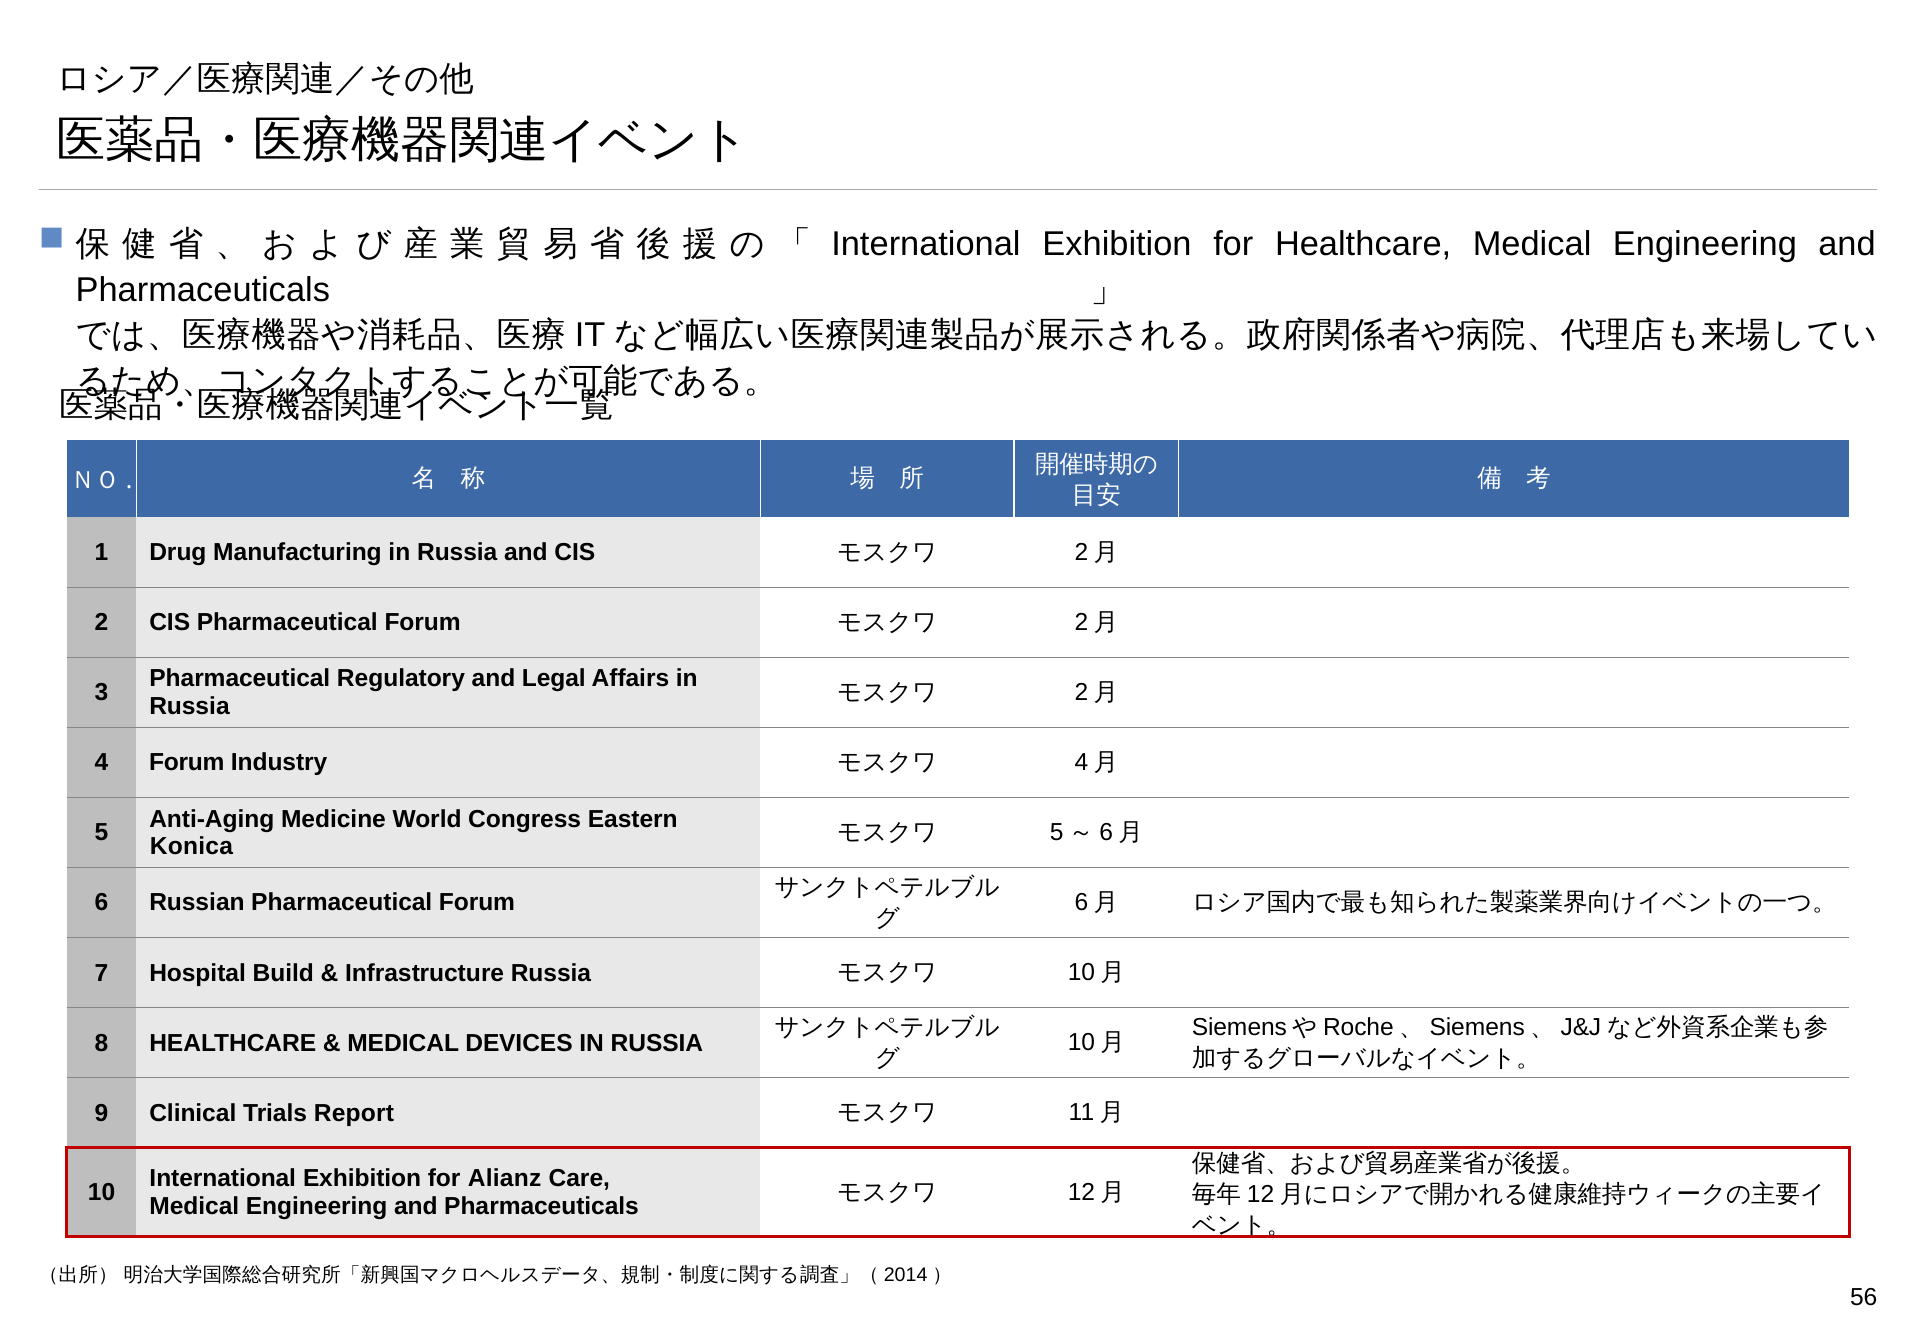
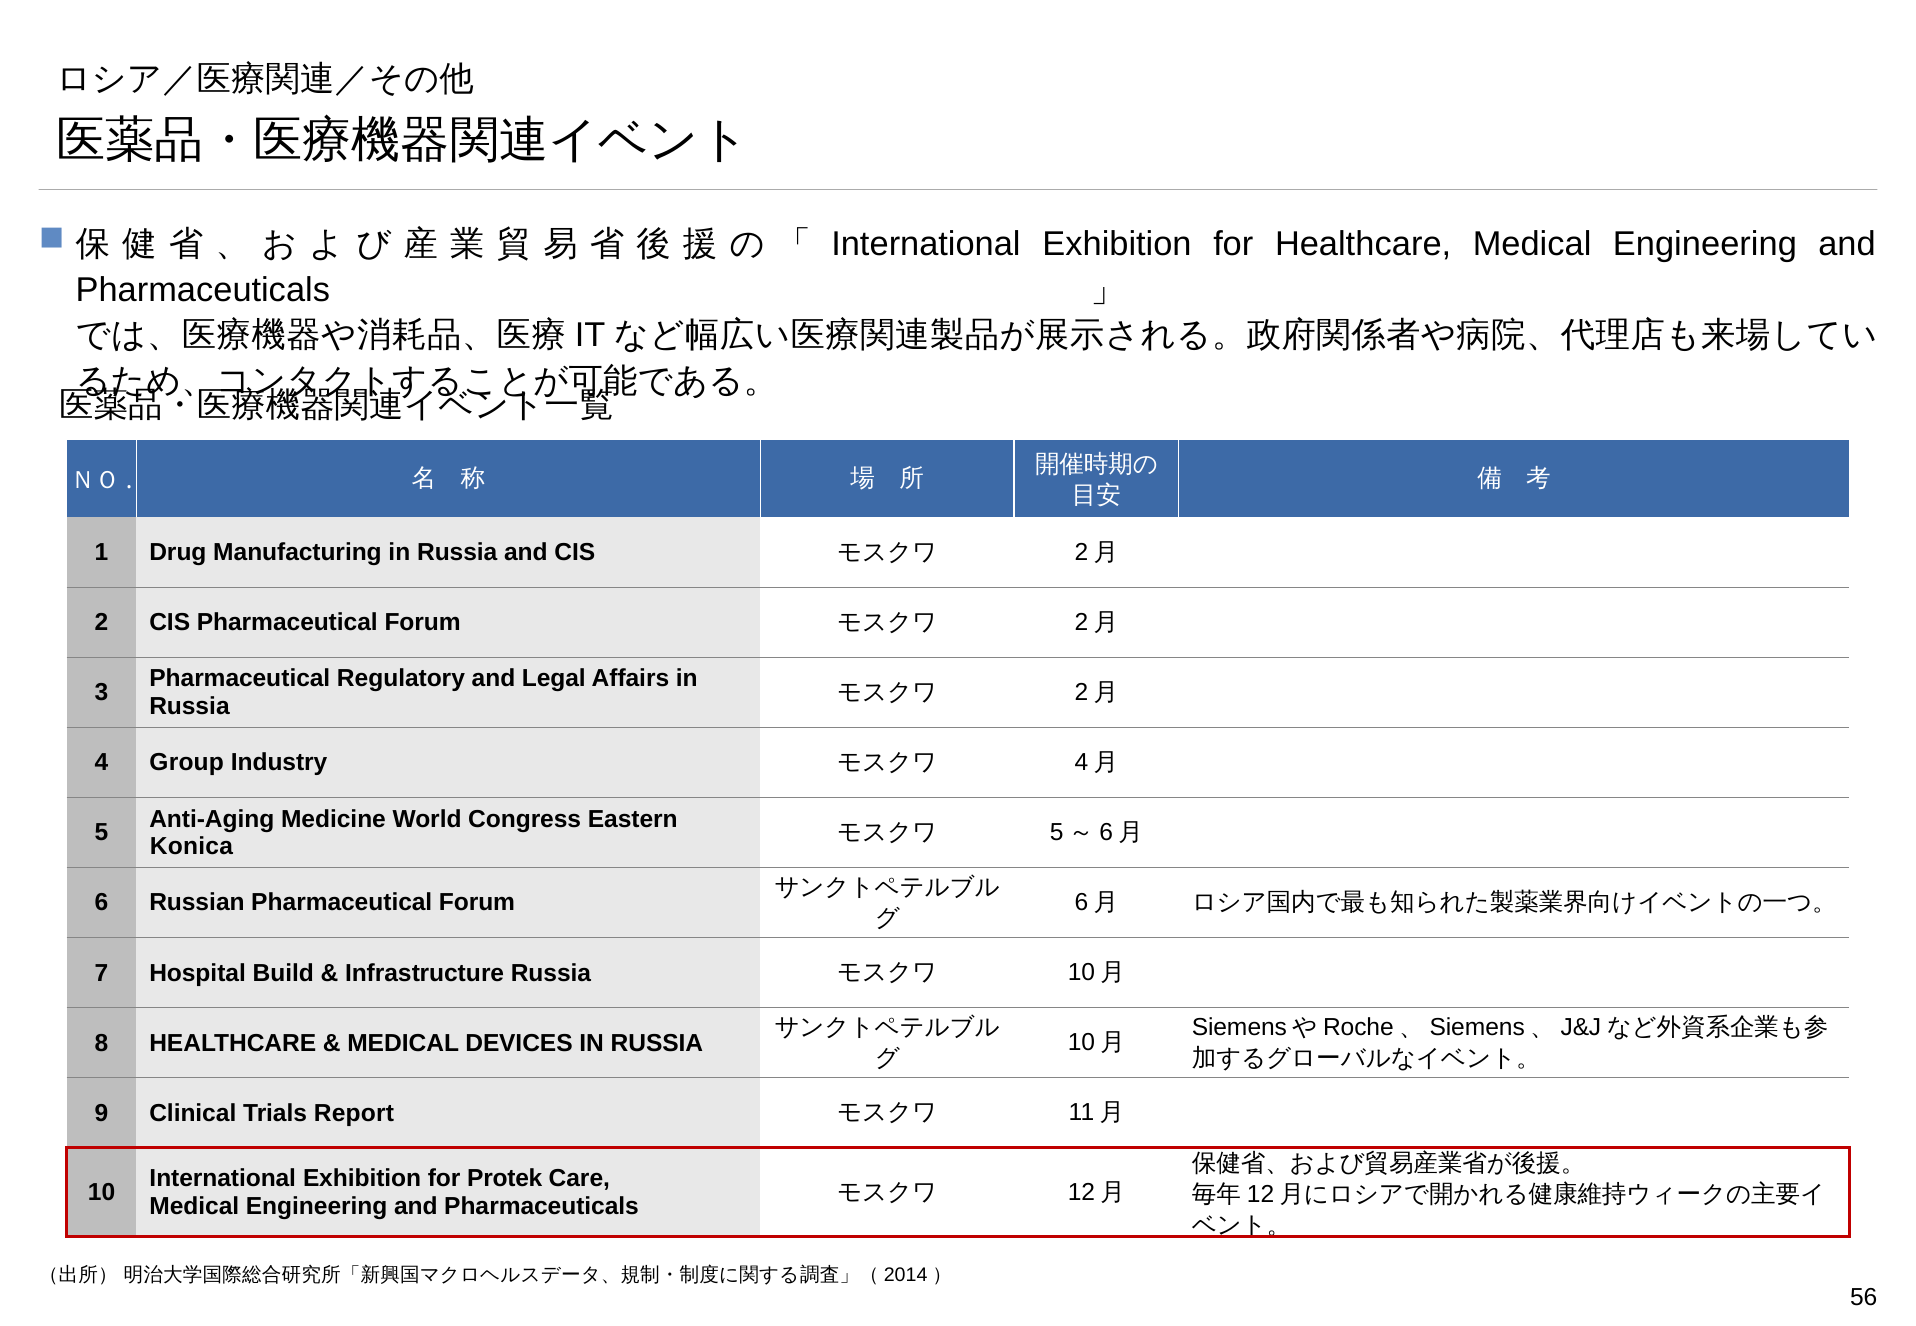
4 Forum: Forum -> Group
Alianz: Alianz -> Protek
